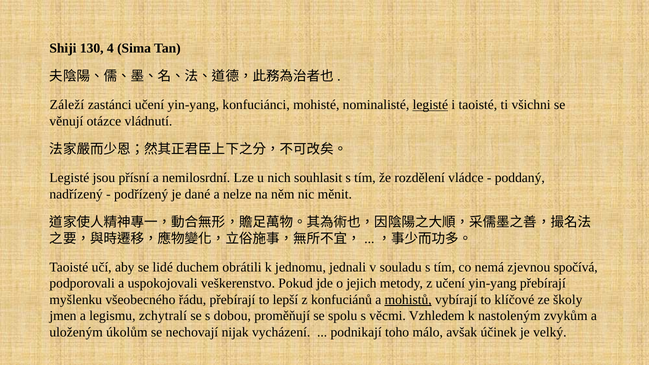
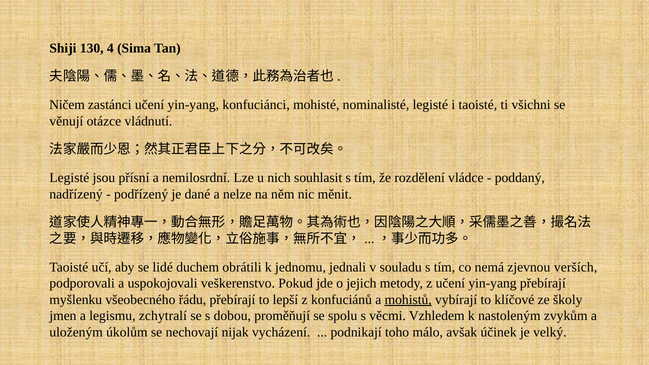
Záleží: Záleží -> Ničem
legisté at (430, 105) underline: present -> none
spočívá: spočívá -> verších
